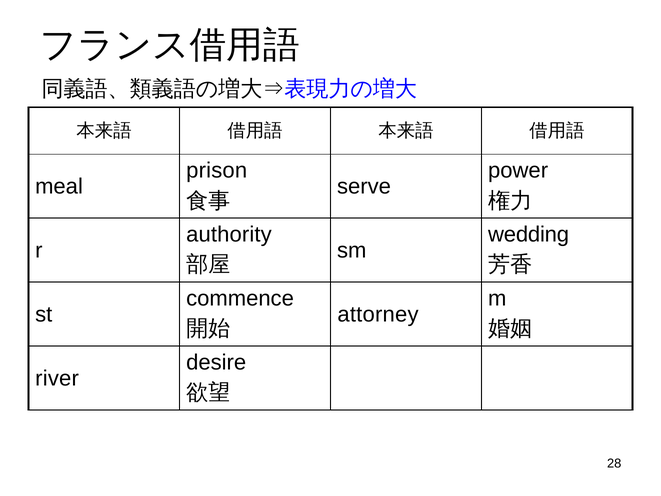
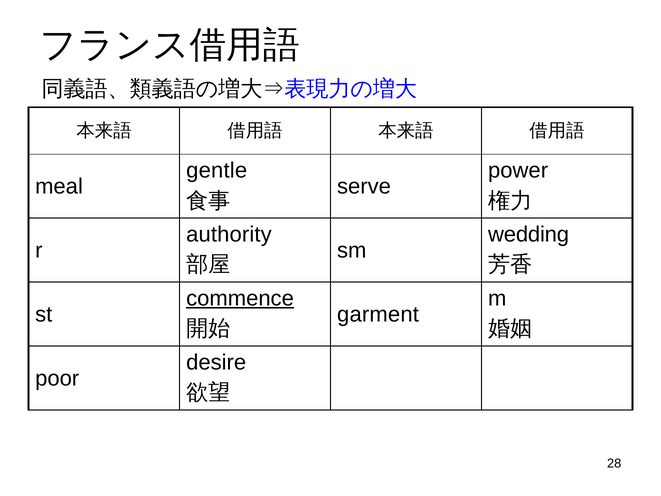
prison: prison -> gentle
commence underline: none -> present
attorney: attorney -> garment
river: river -> poor
